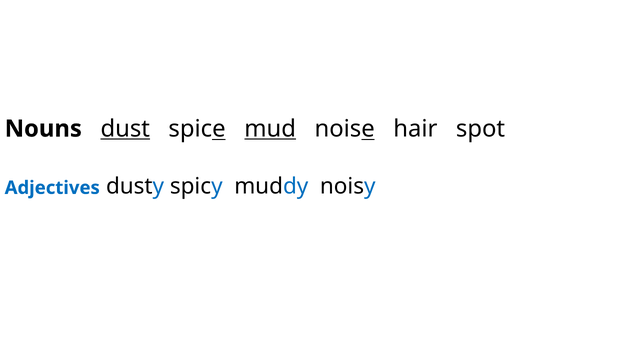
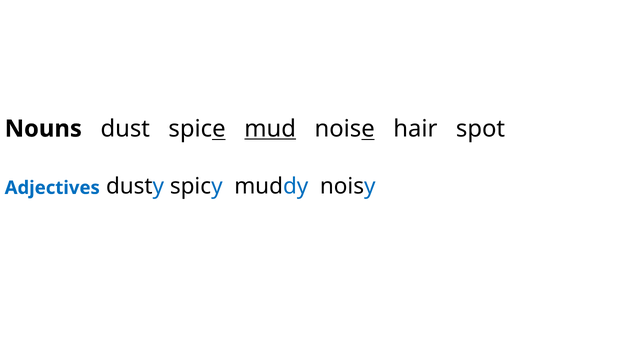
dust underline: present -> none
